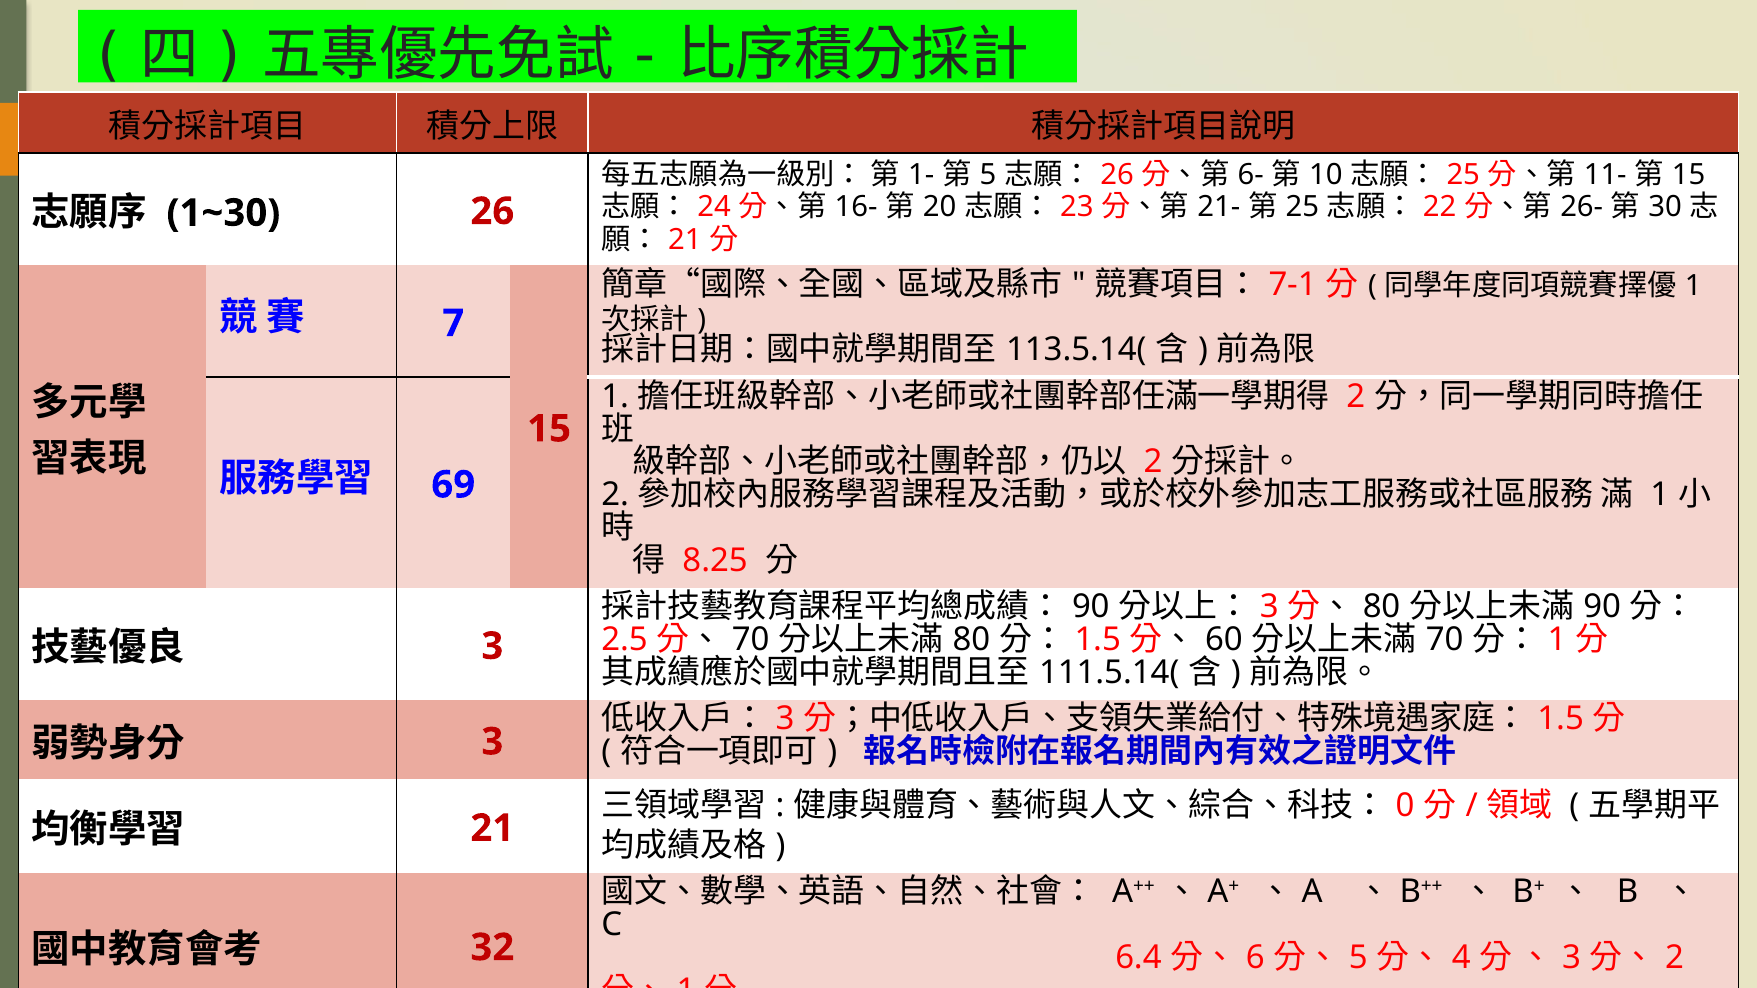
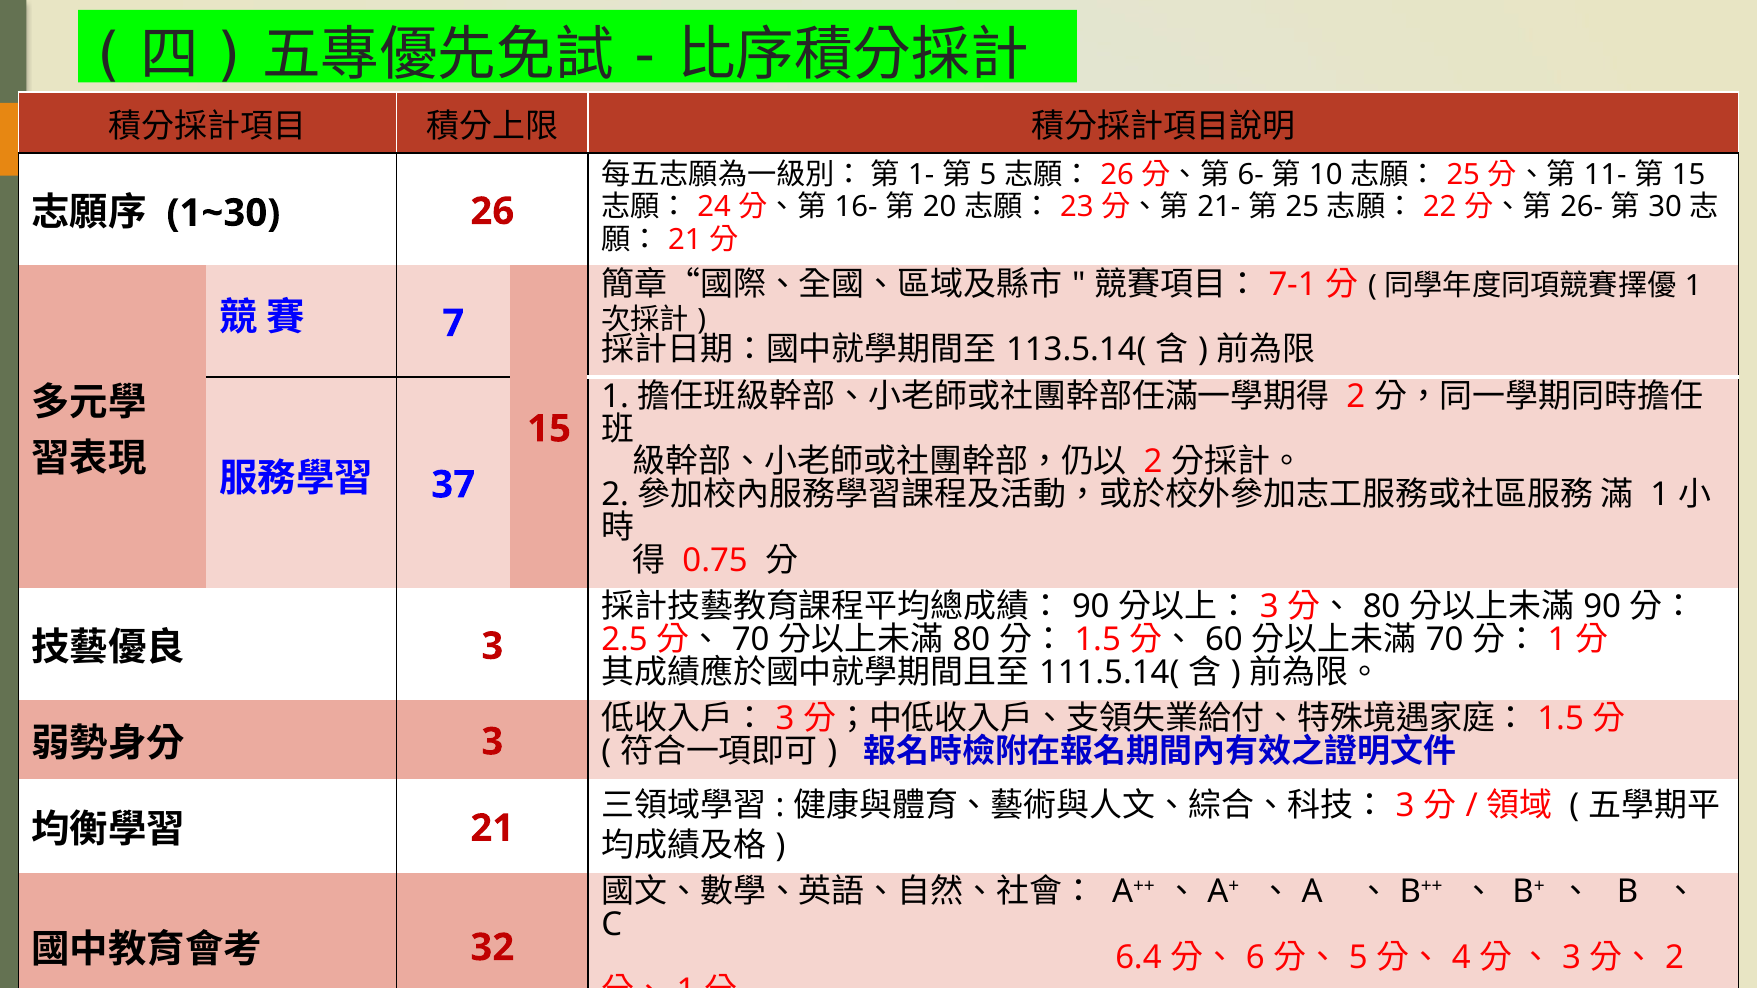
69: 69 -> 37
8.25: 8.25 -> 0.75
0 at (1405, 806): 0 -> 3
